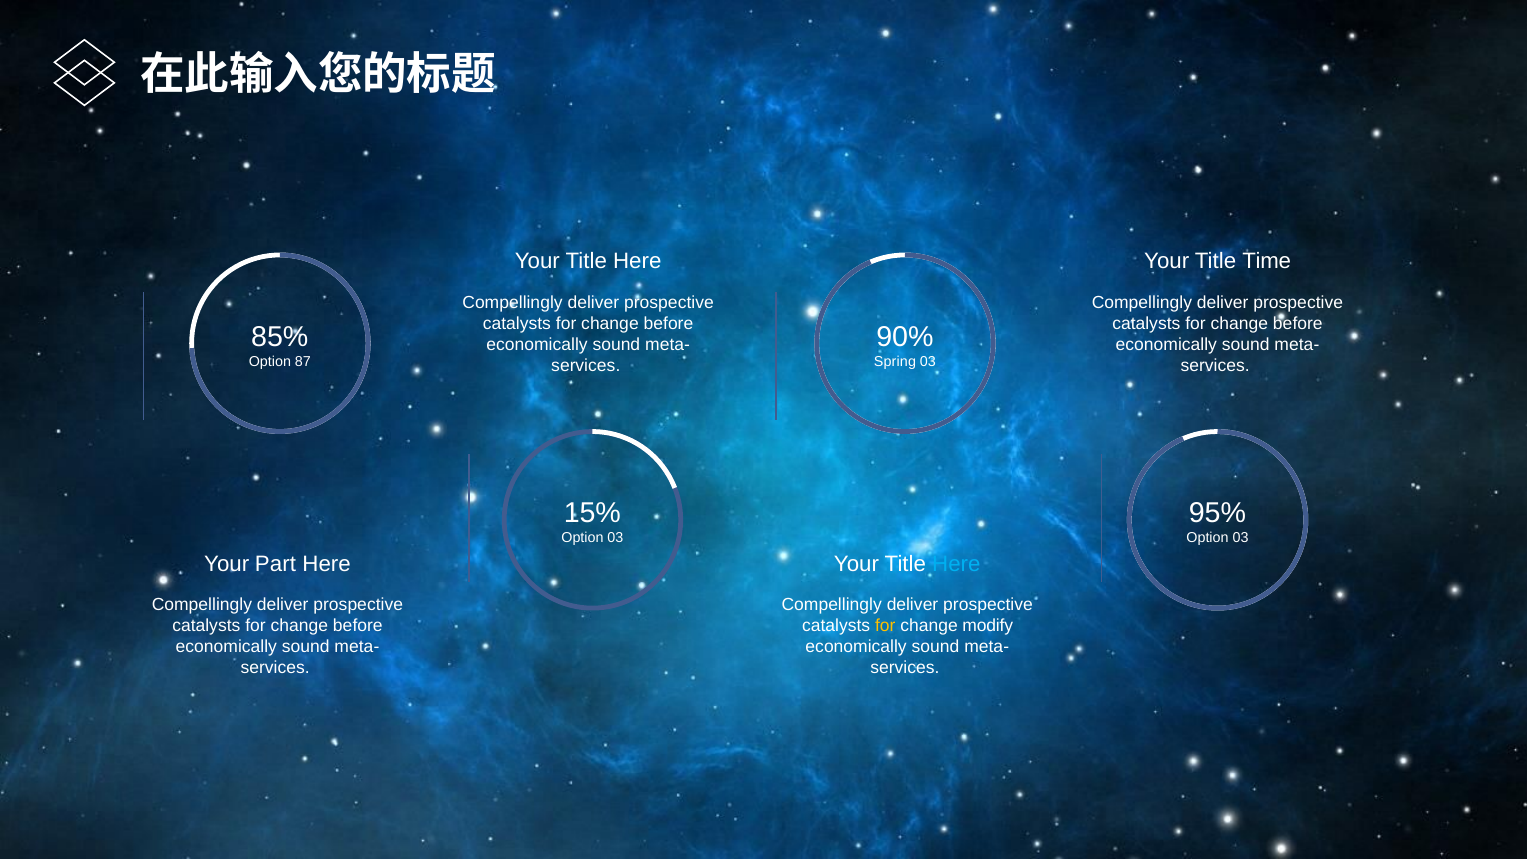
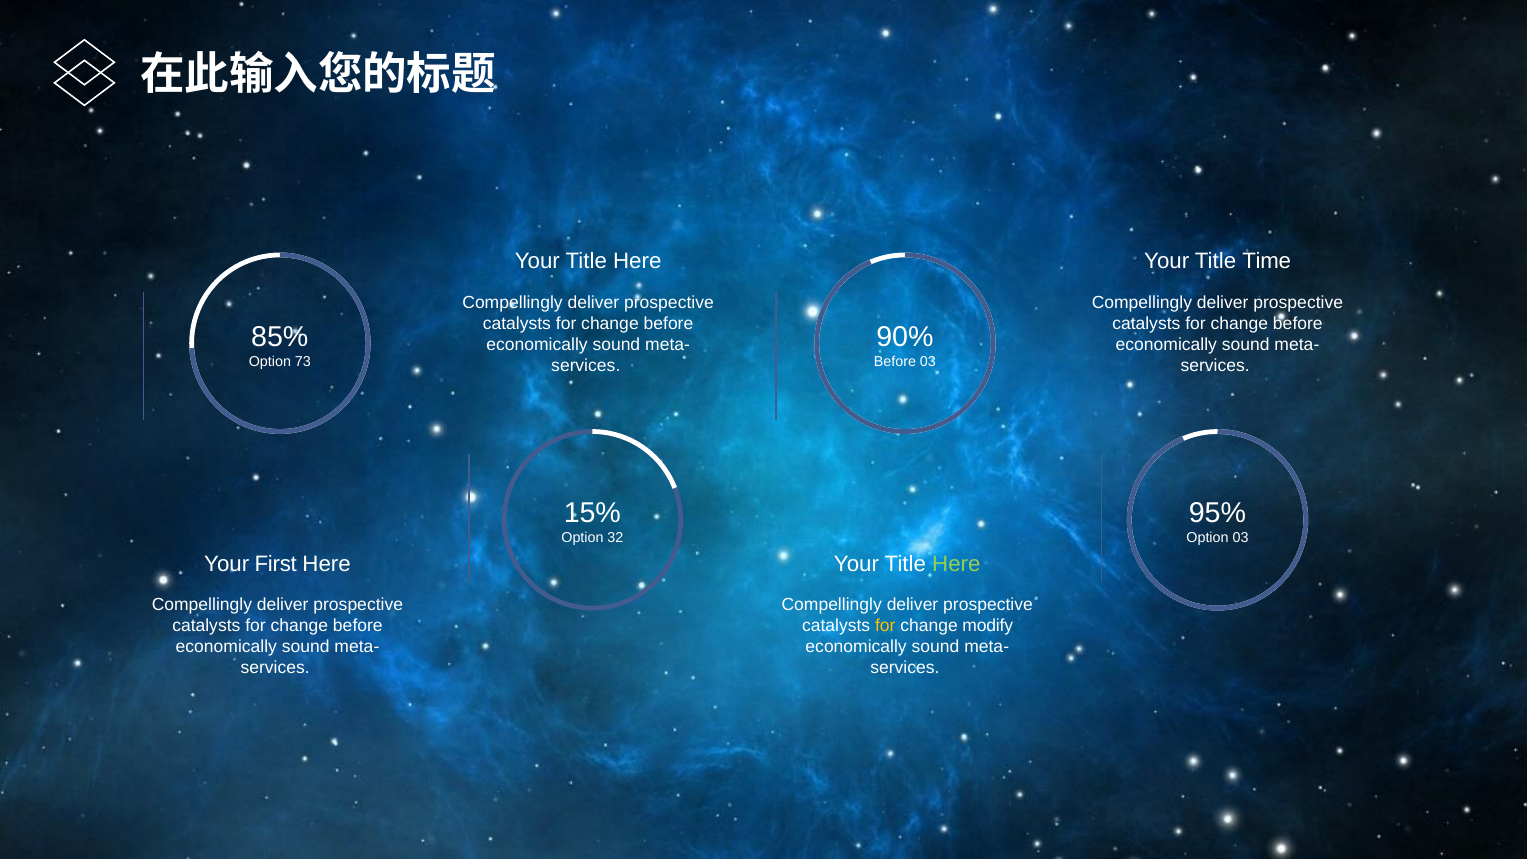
87: 87 -> 73
Spring at (895, 361): Spring -> Before
03 at (615, 538): 03 -> 32
Part: Part -> First
Here at (956, 564) colour: light blue -> light green
